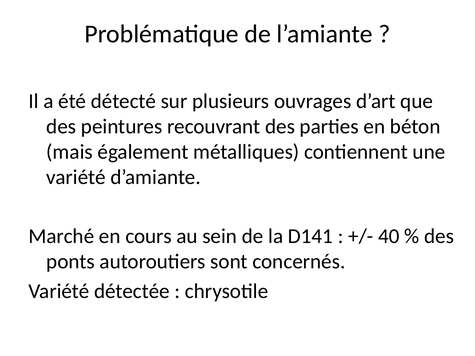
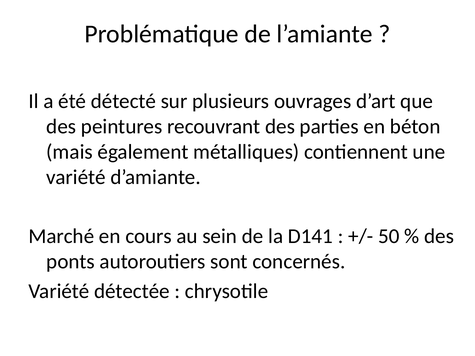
40: 40 -> 50
